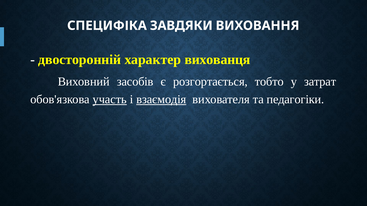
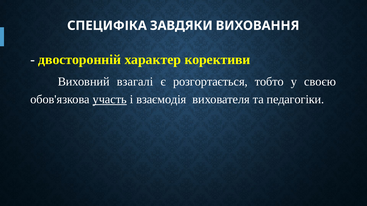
вихованця: вихованця -> корективи
засобів: засобів -> взагалі
затрат: затрат -> своєю
взаємодія underline: present -> none
